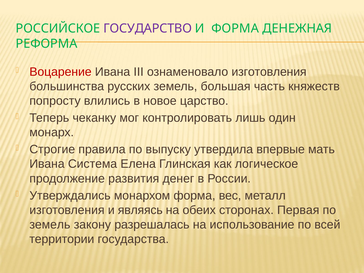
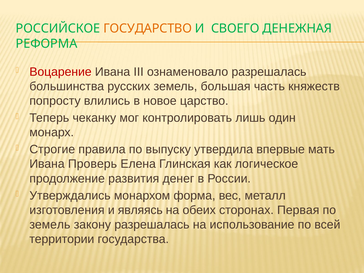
ГОСУДАРСТВО colour: purple -> orange
И ФОРМА: ФОРМА -> СВОЕГО
ознаменовало изготовления: изготовления -> разрешалась
Система: Система -> Проверь
